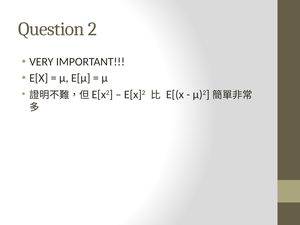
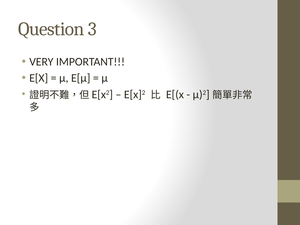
2: 2 -> 3
